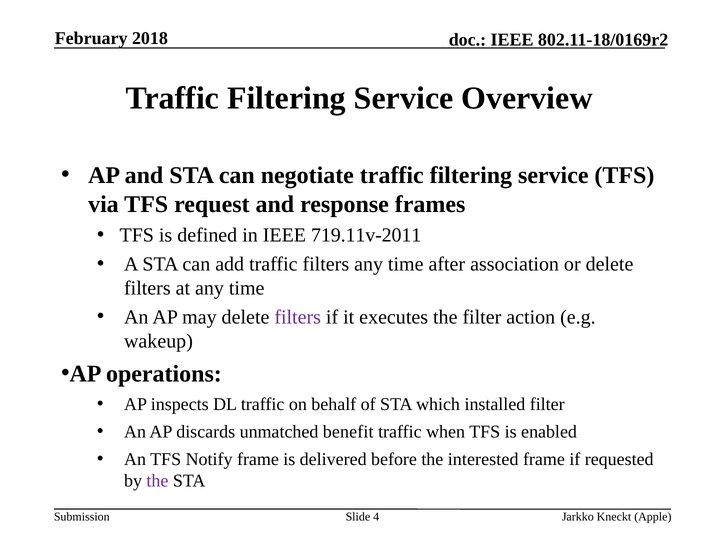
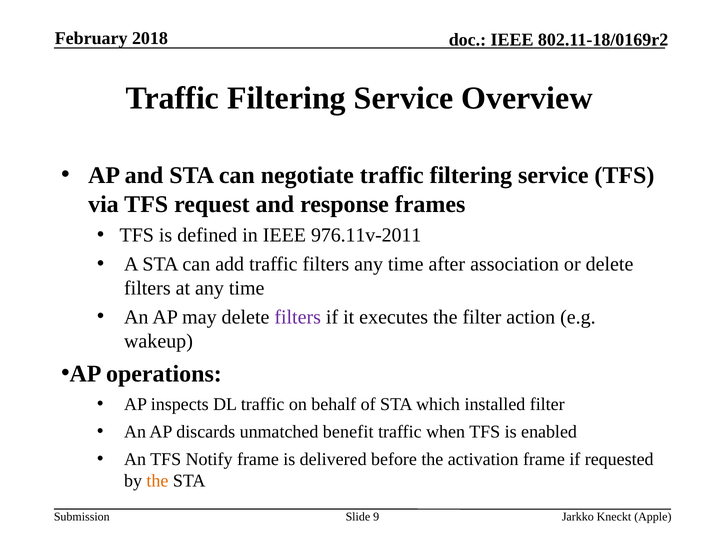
719.11v-2011: 719.11v-2011 -> 976.11v-2011
interested: interested -> activation
the at (157, 481) colour: purple -> orange
4: 4 -> 9
